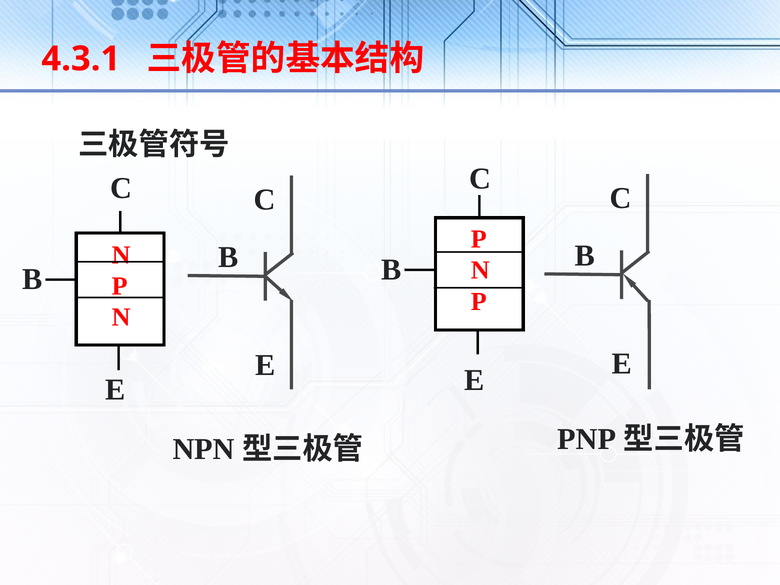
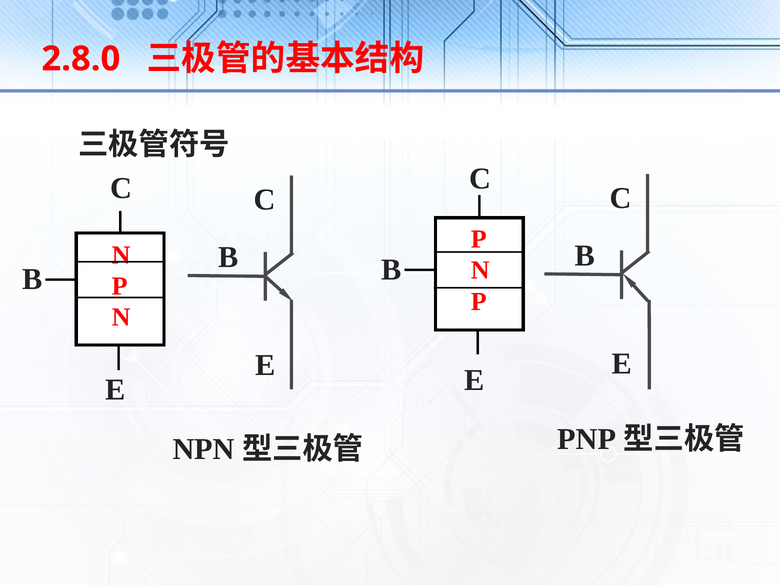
4.3.1: 4.3.1 -> 2.8.0
